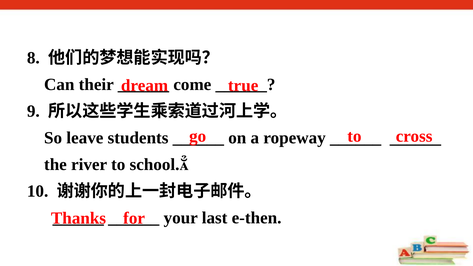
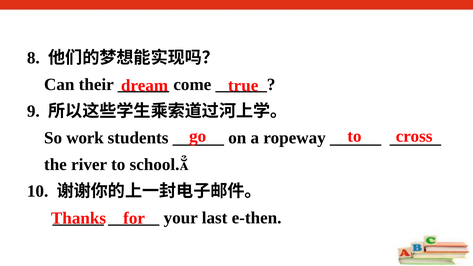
leave: leave -> work
